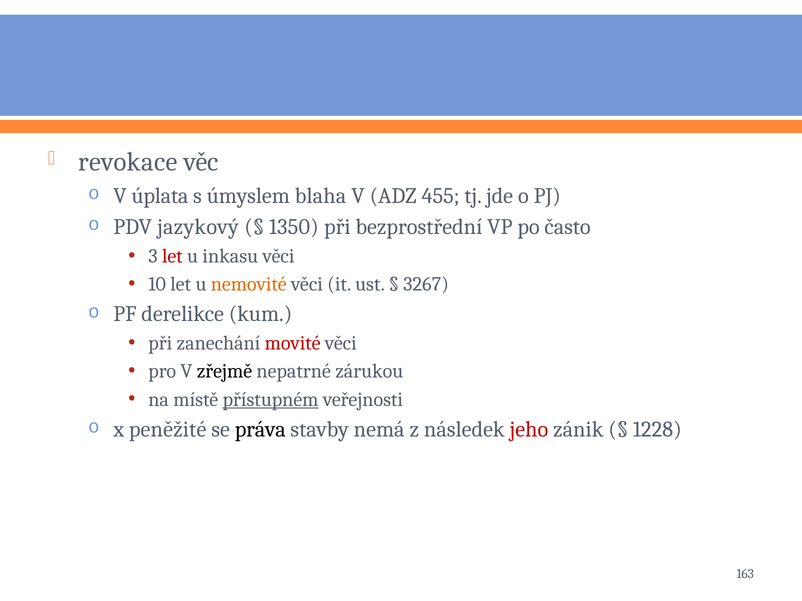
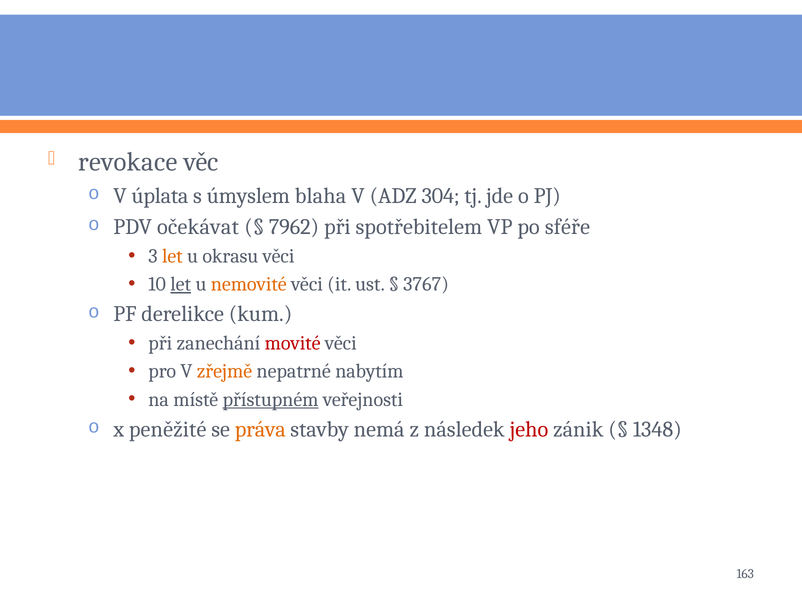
455: 455 -> 304
jazykový: jazykový -> očekávat
1350: 1350 -> 7962
bezprostřední: bezprostřední -> spotřebitelem
často: často -> sféře
let at (172, 256) colour: red -> orange
inkasu: inkasu -> okrasu
let at (181, 284) underline: none -> present
3267: 3267 -> 3767
zřejmě colour: black -> orange
zárukou: zárukou -> nabytím
práva colour: black -> orange
1228: 1228 -> 1348
